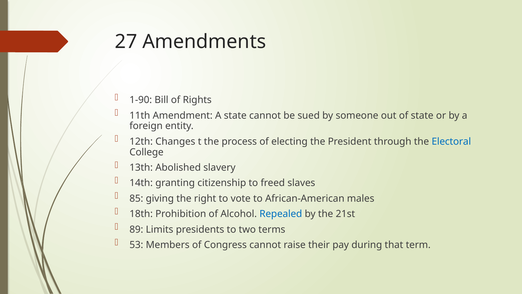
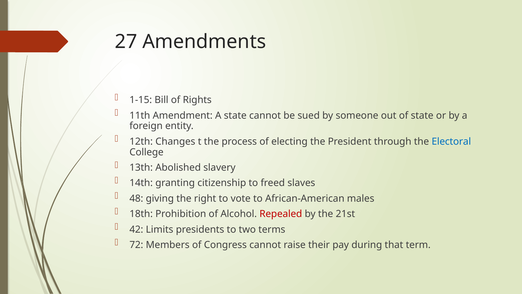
1-90: 1-90 -> 1-15
85: 85 -> 48
Repealed colour: blue -> red
89: 89 -> 42
53: 53 -> 72
